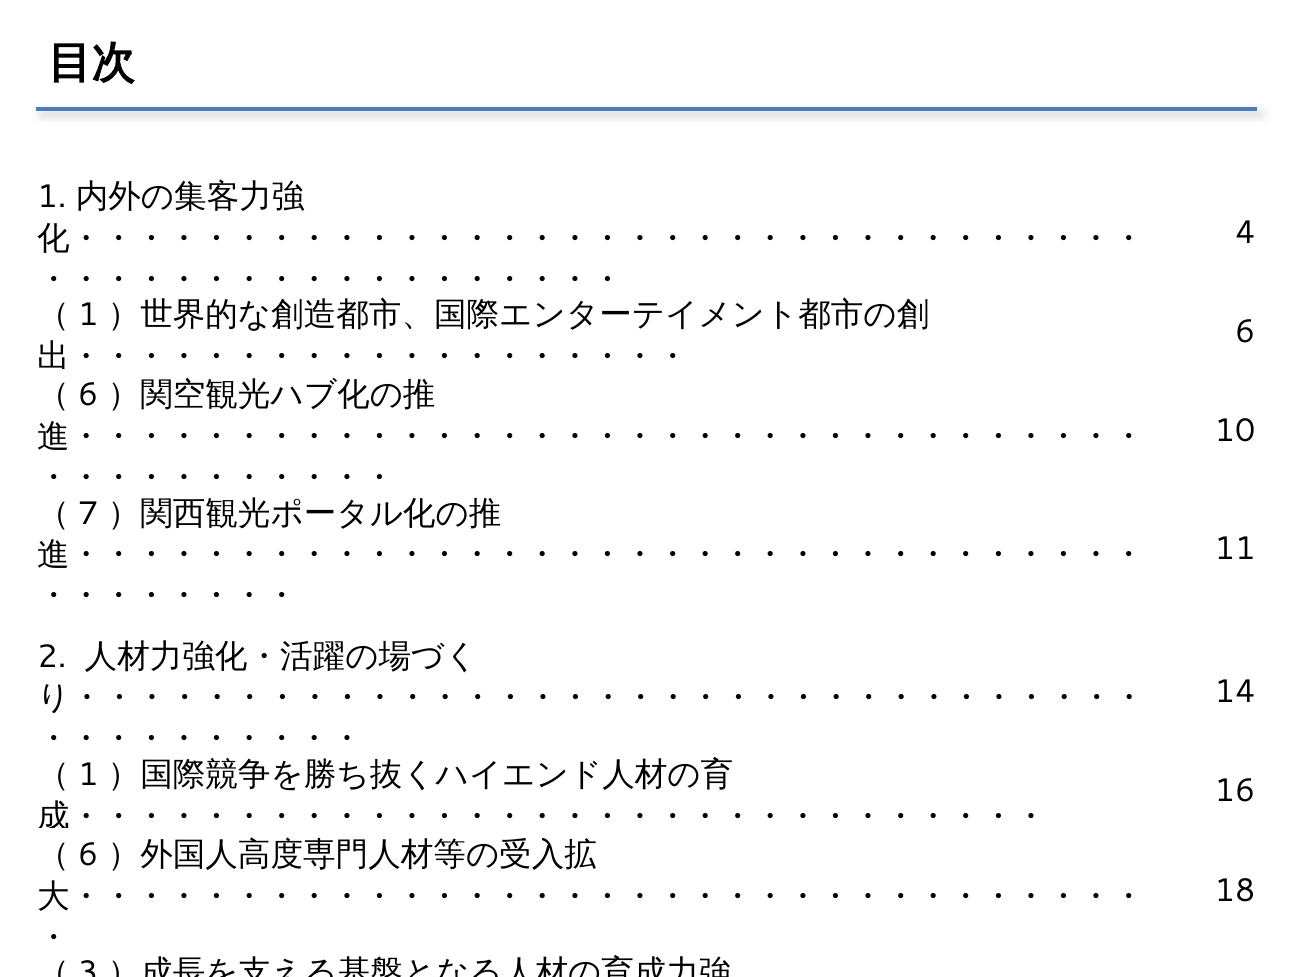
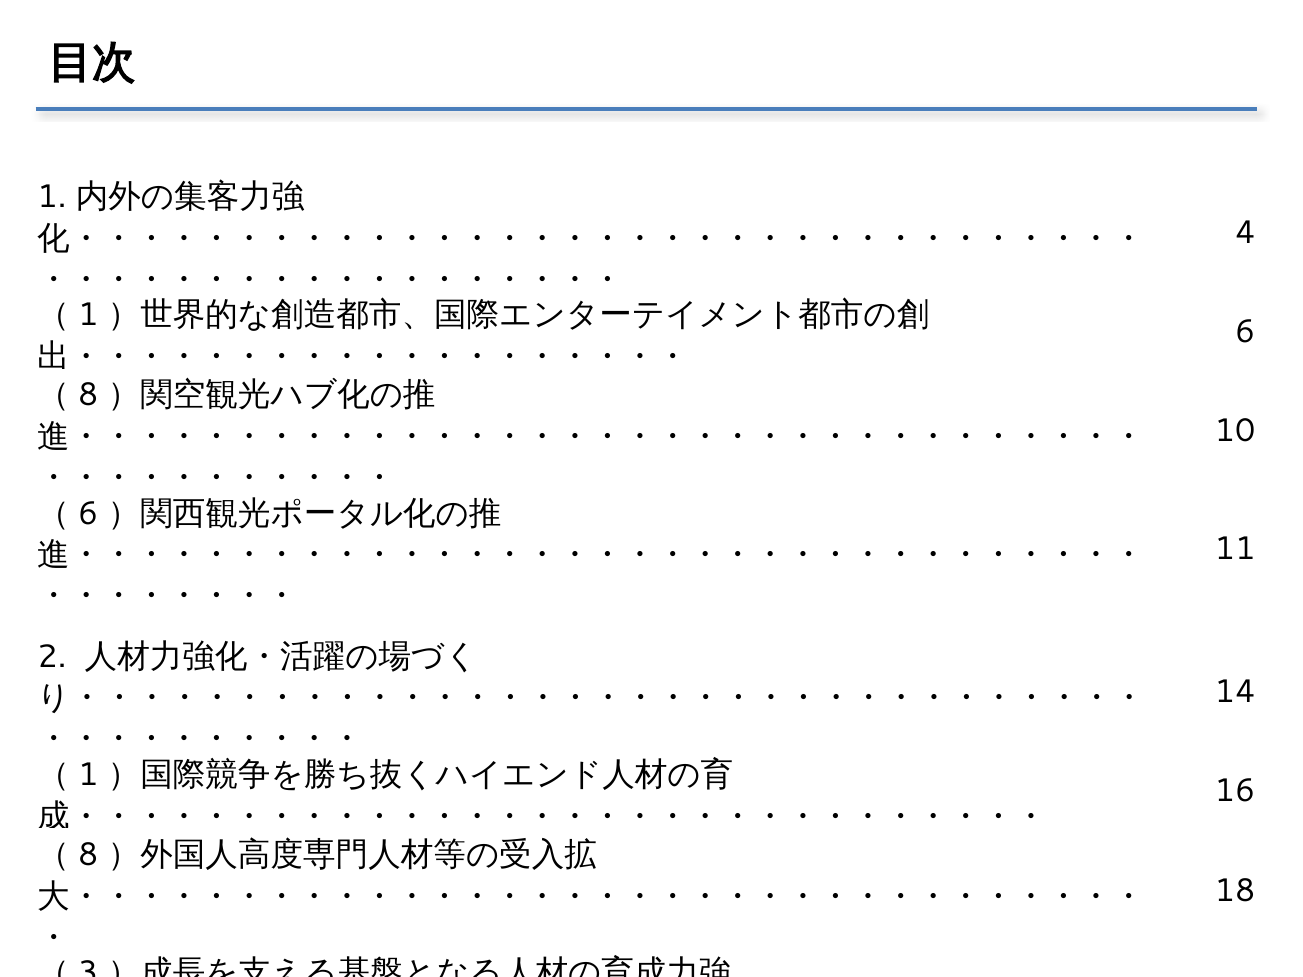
6 at (88, 395): 6 -> 8
7 at (88, 514): 7 -> 6
6 at (88, 855): 6 -> 8
